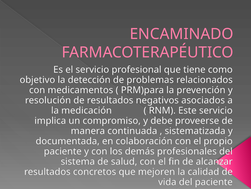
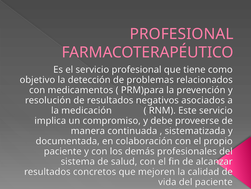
ENCAMINADO at (182, 34): ENCAMINADO -> PROFESIONAL
